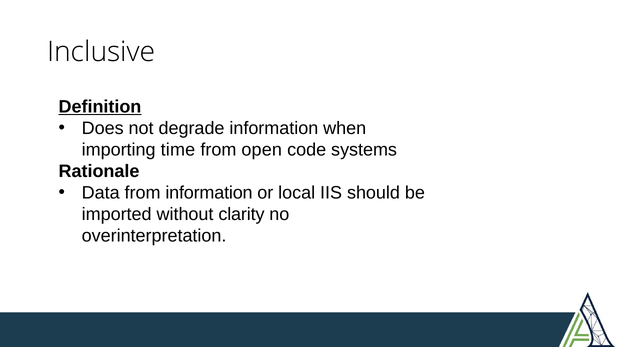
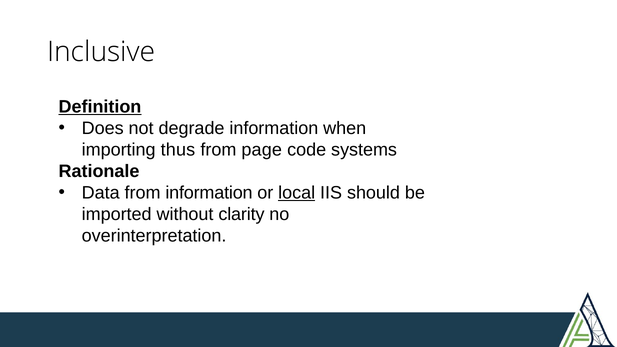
time: time -> thus
open: open -> page
local underline: none -> present
